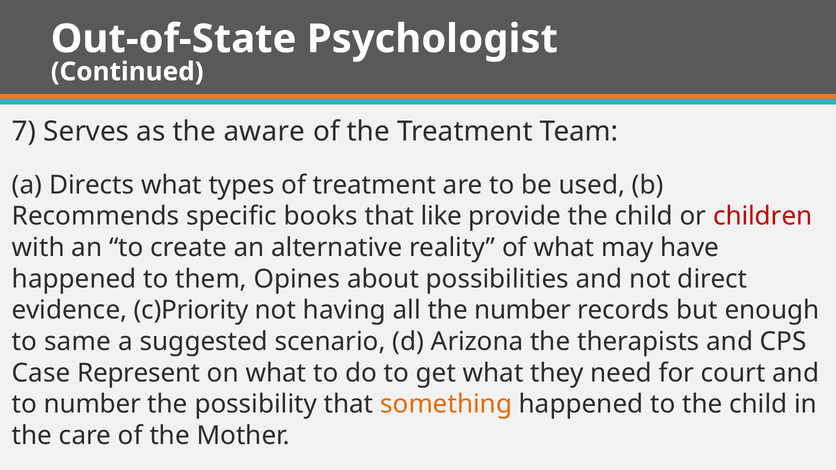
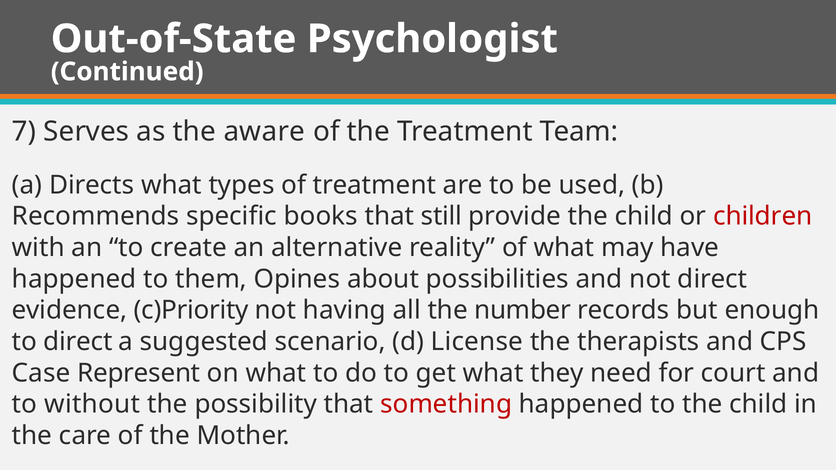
like: like -> still
to same: same -> direct
Arizona: Arizona -> License
to number: number -> without
something colour: orange -> red
